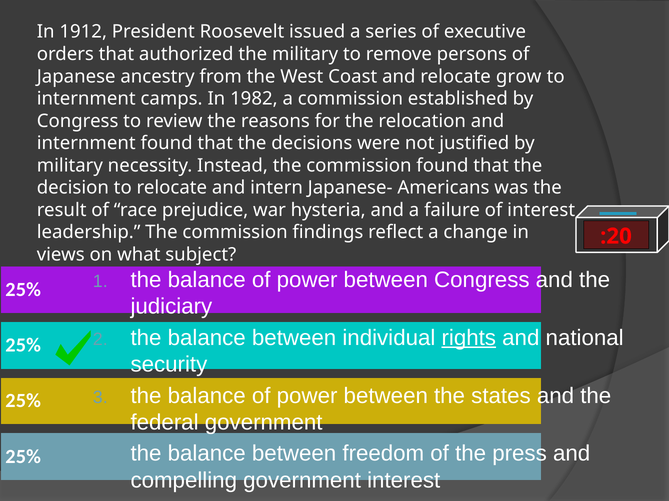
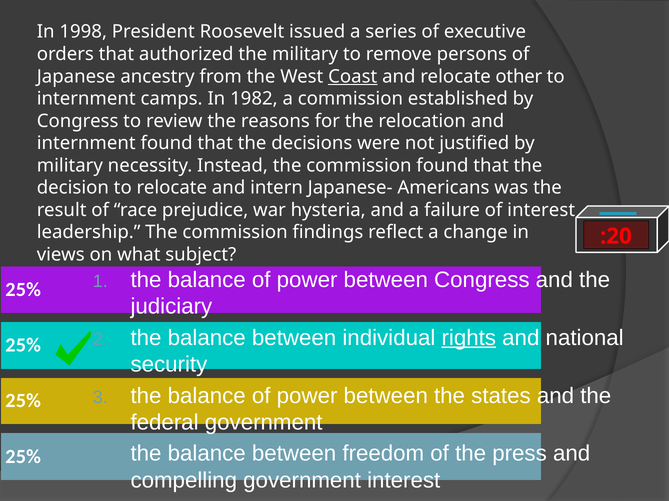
1912: 1912 -> 1998
Coast underline: none -> present
grow: grow -> other
